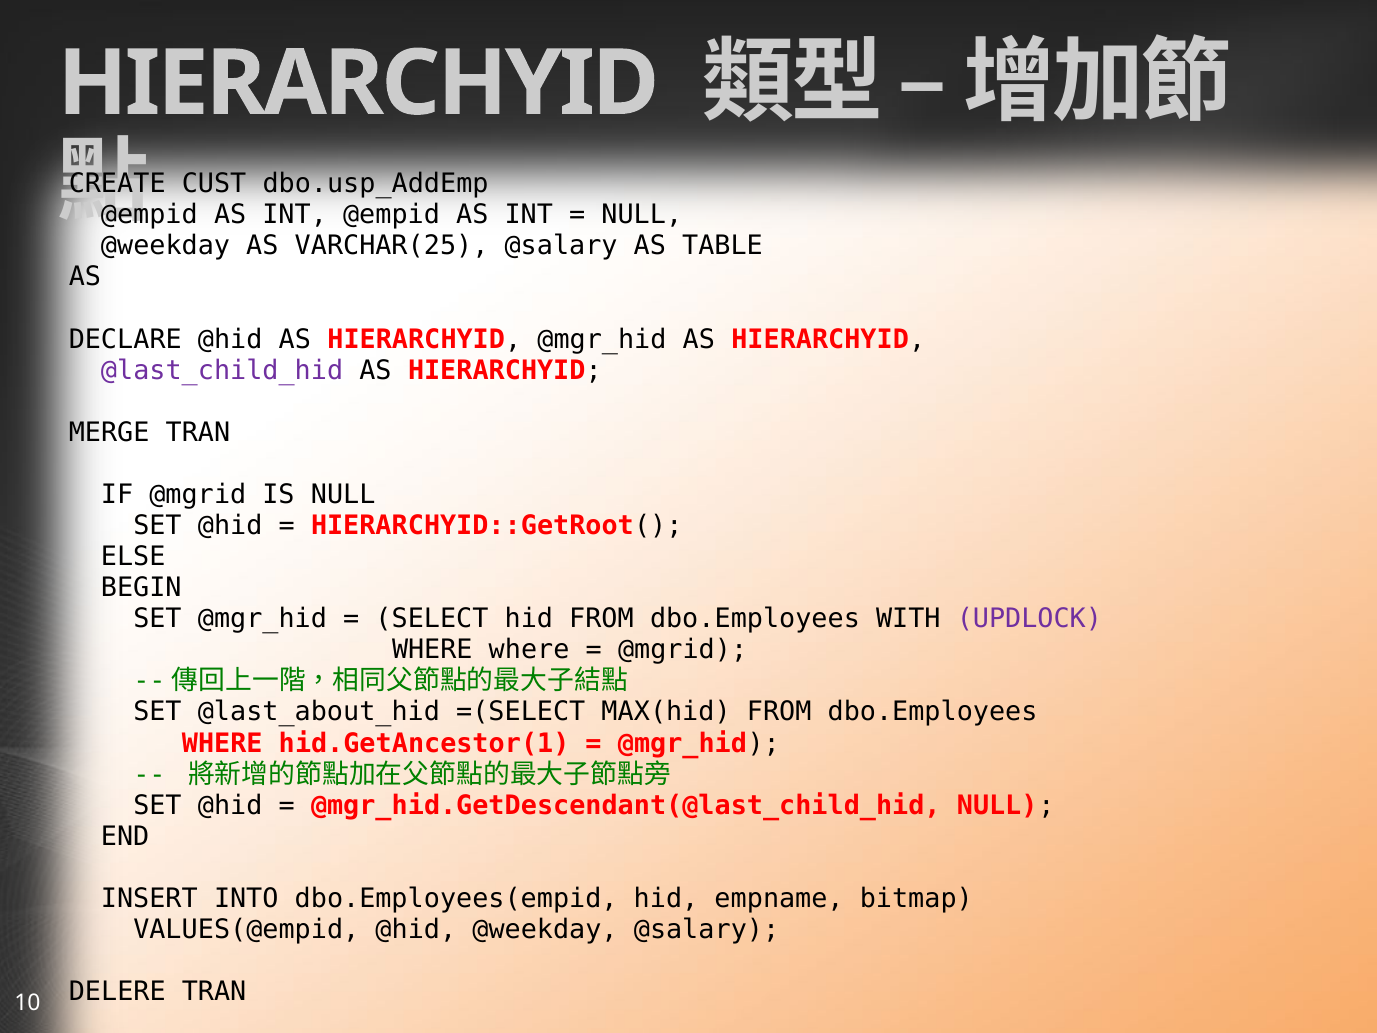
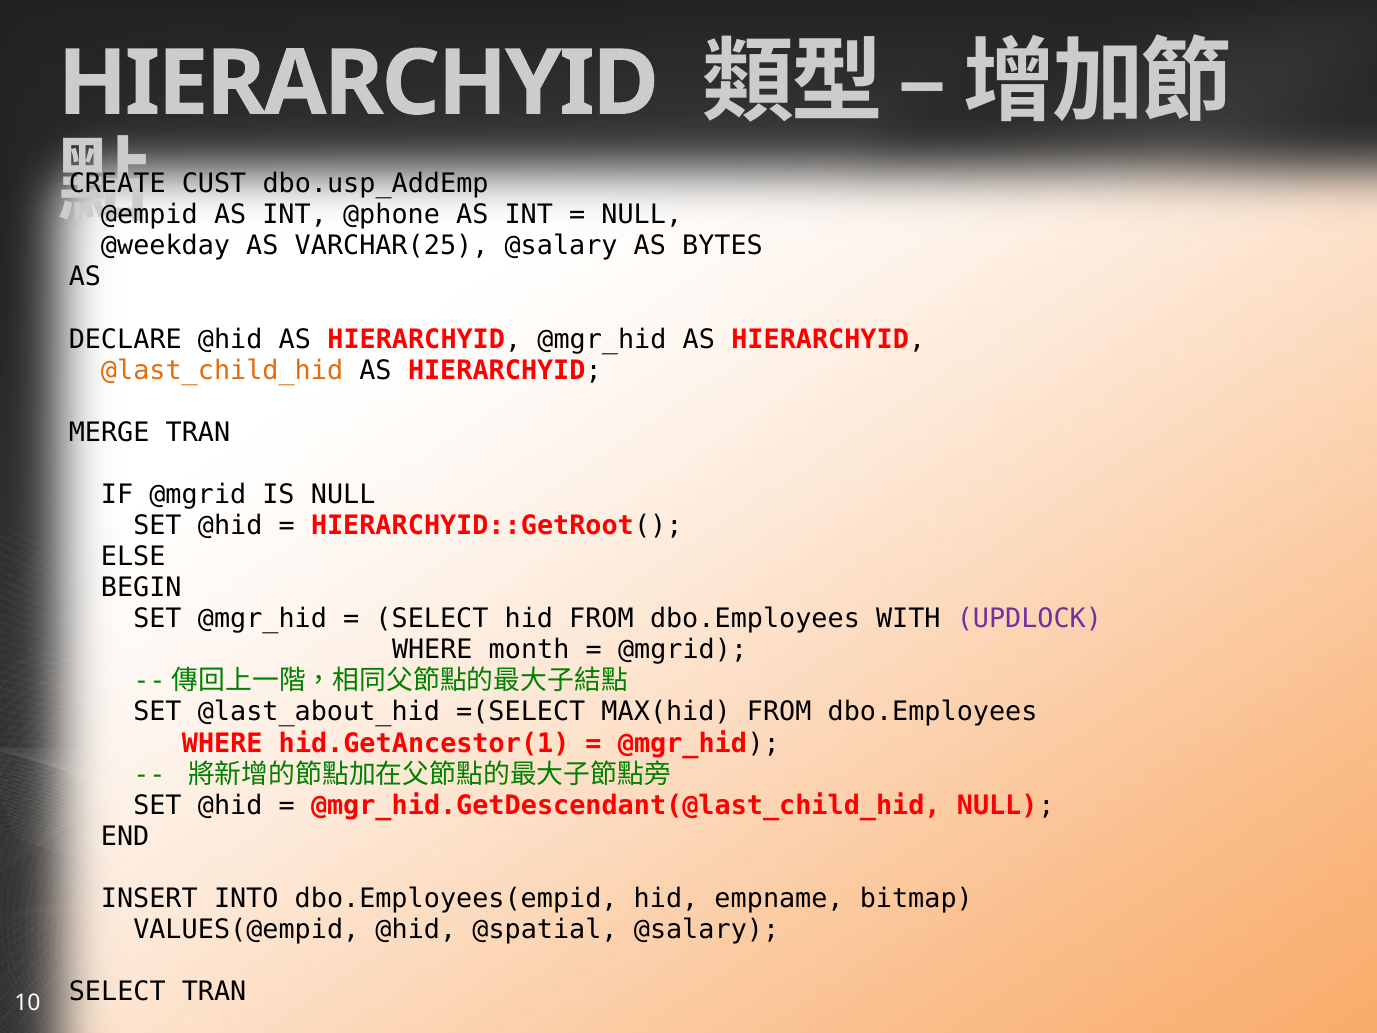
INT @empid: @empid -> @phone
TABLE: TABLE -> BYTES
@last_child_hid colour: purple -> orange
WHERE where: where -> month
@hid @weekday: @weekday -> @spatial
DELERE at (117, 992): DELERE -> SELECT
